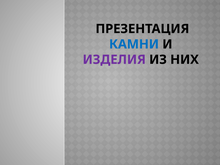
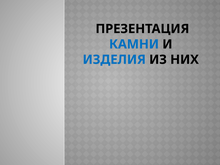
ИЗДЕЛИЯ colour: purple -> blue
